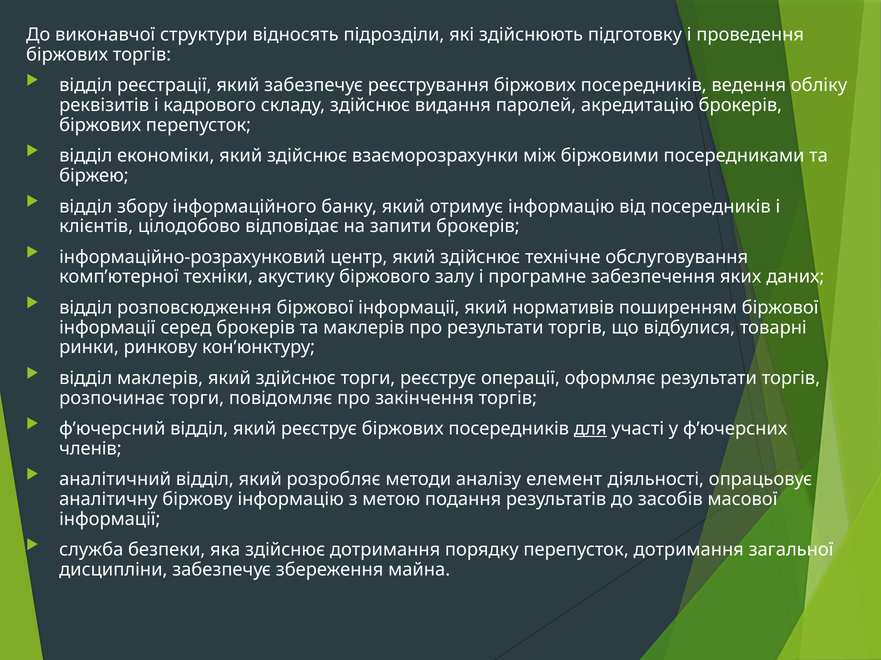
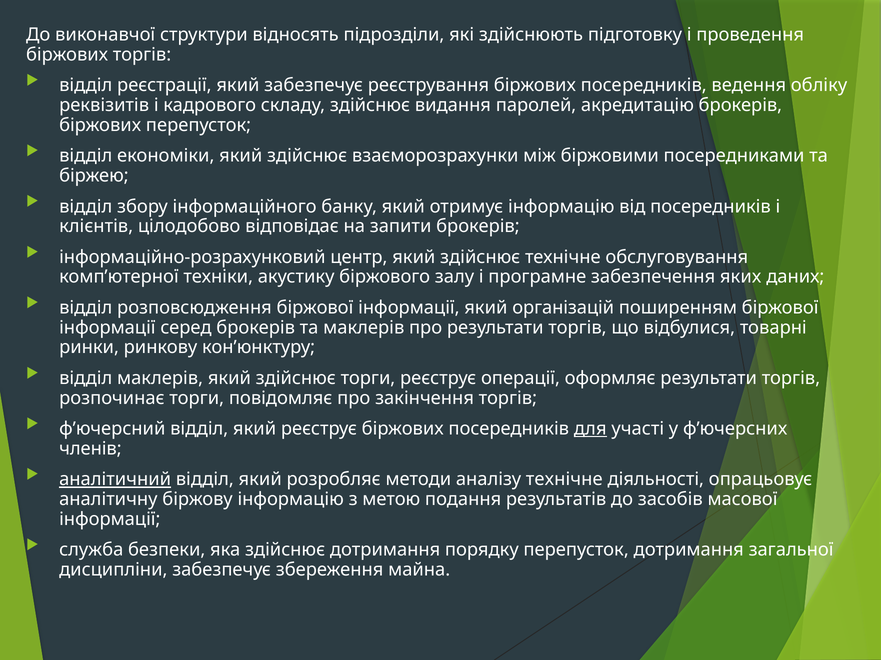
нормативів: нормативів -> організацій
аналітичний underline: none -> present
аналізу елемент: елемент -> технічне
